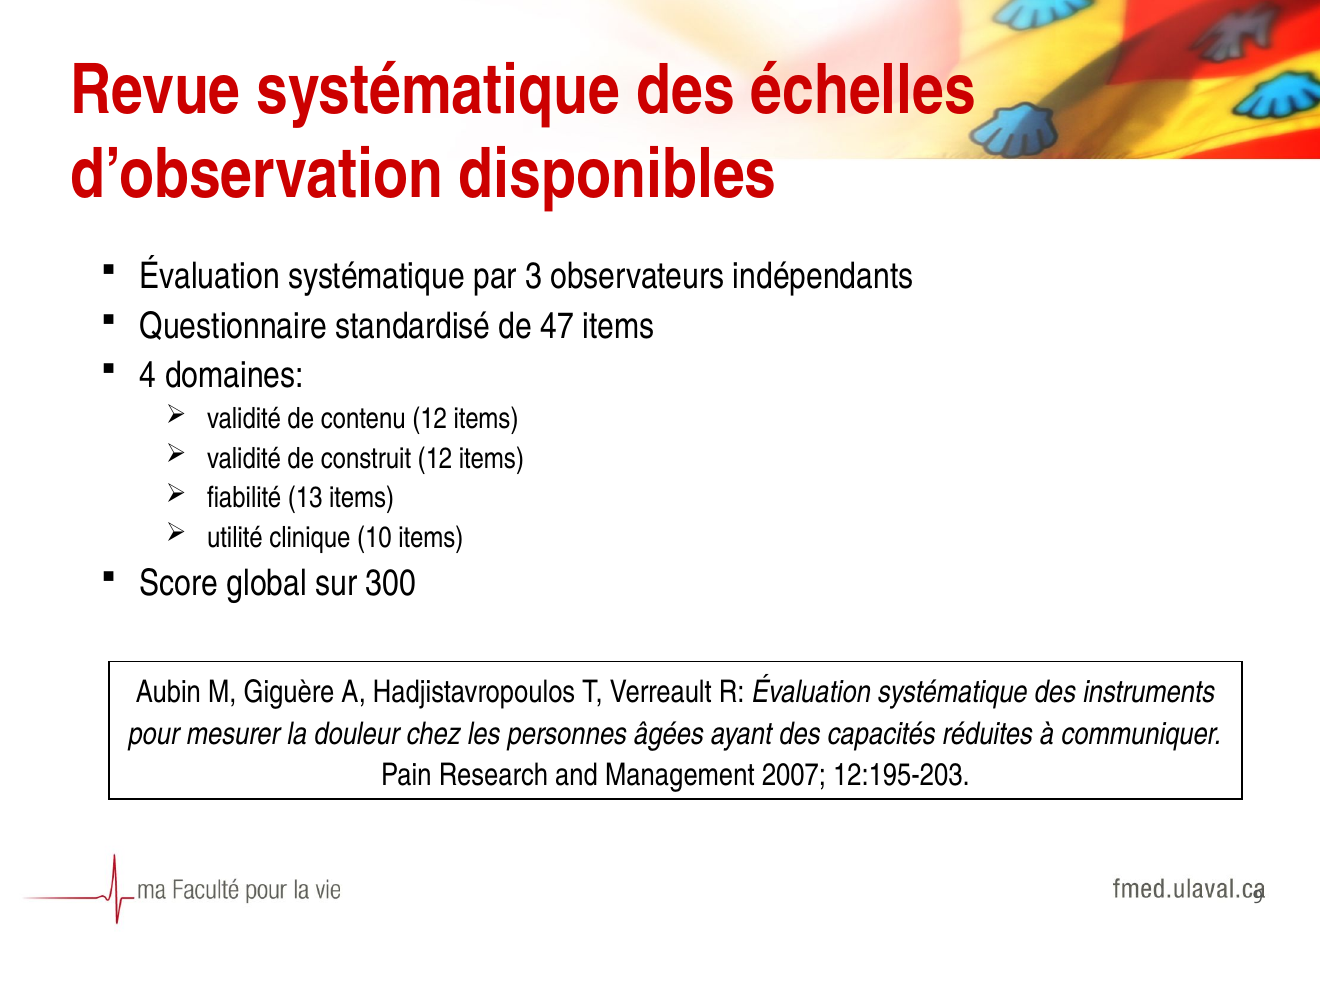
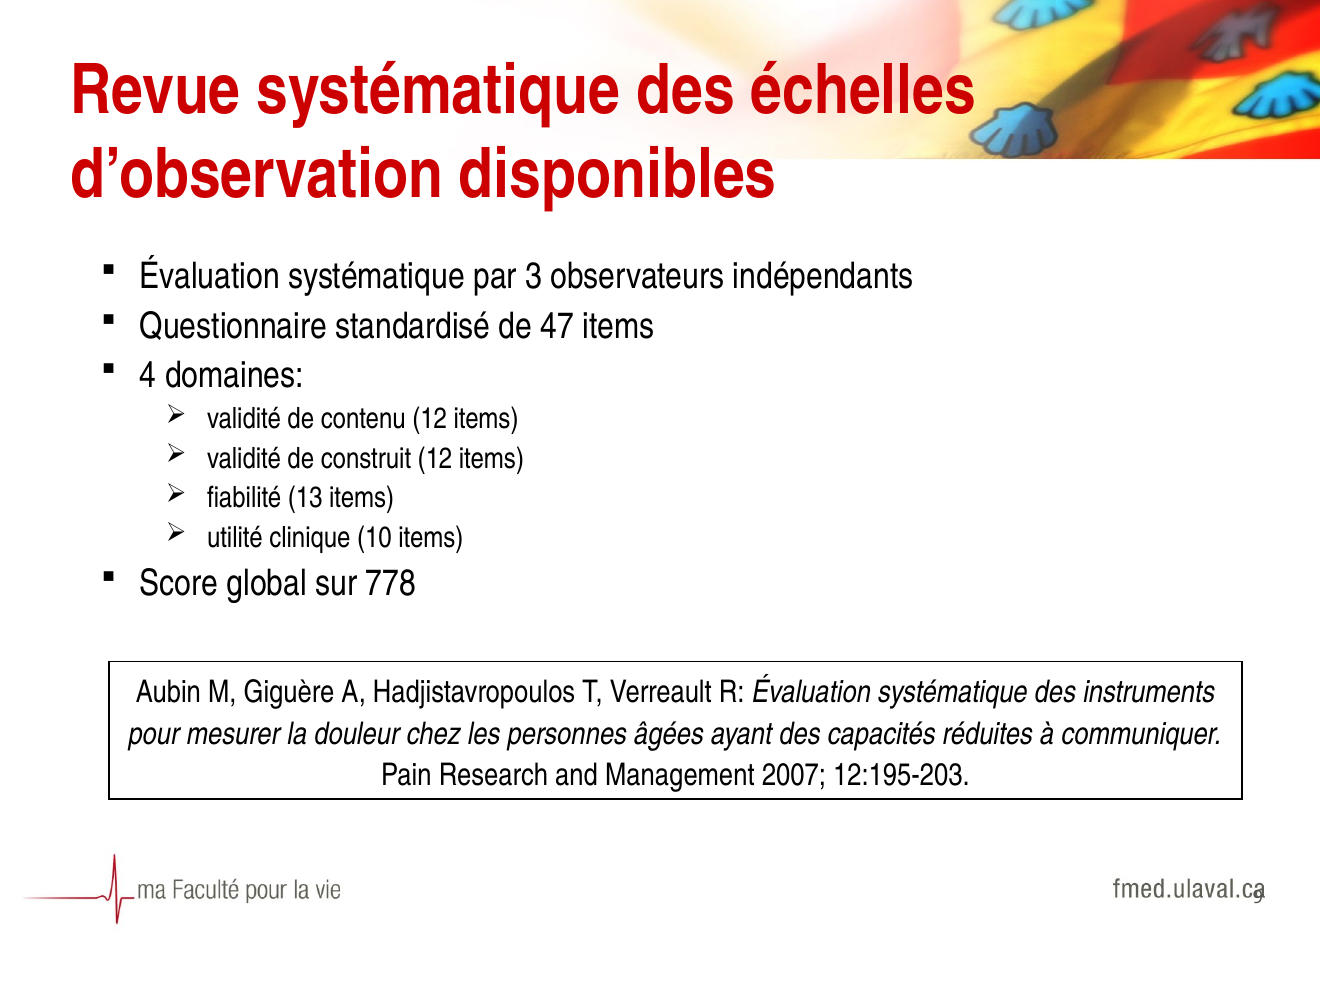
300: 300 -> 778
